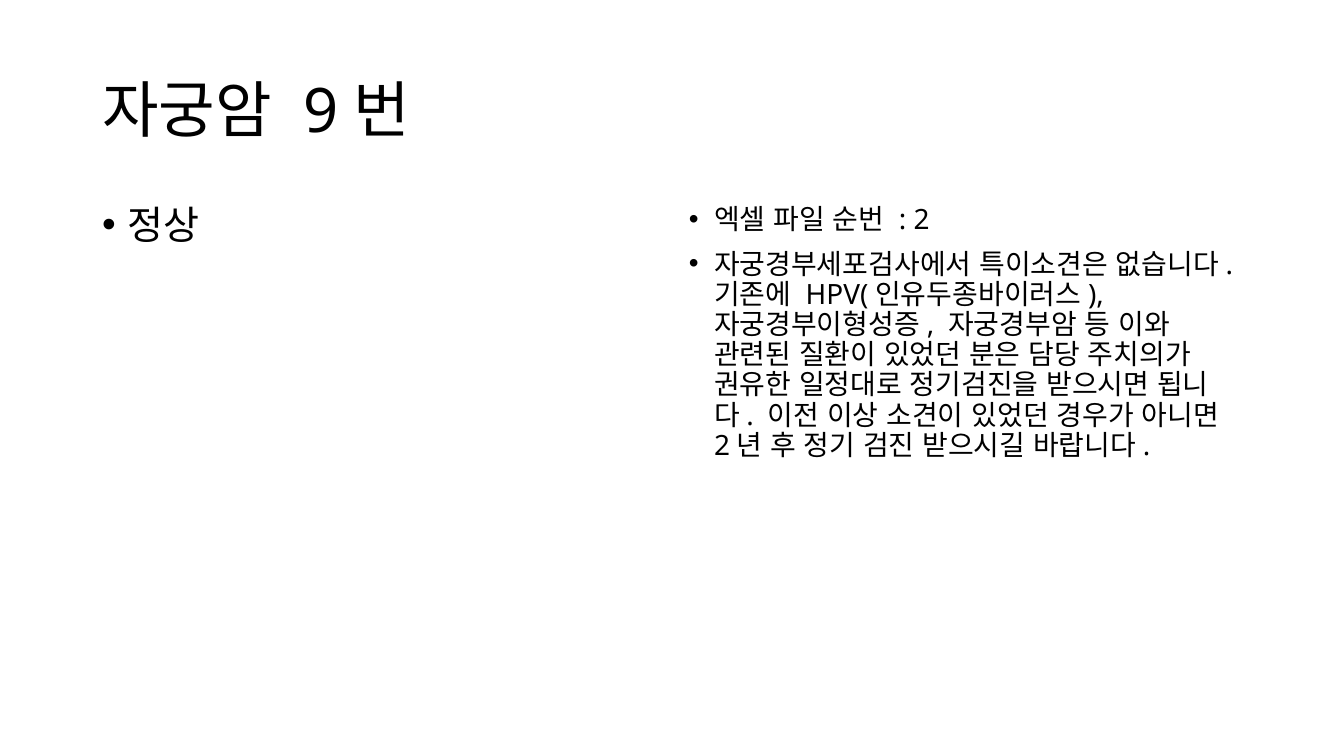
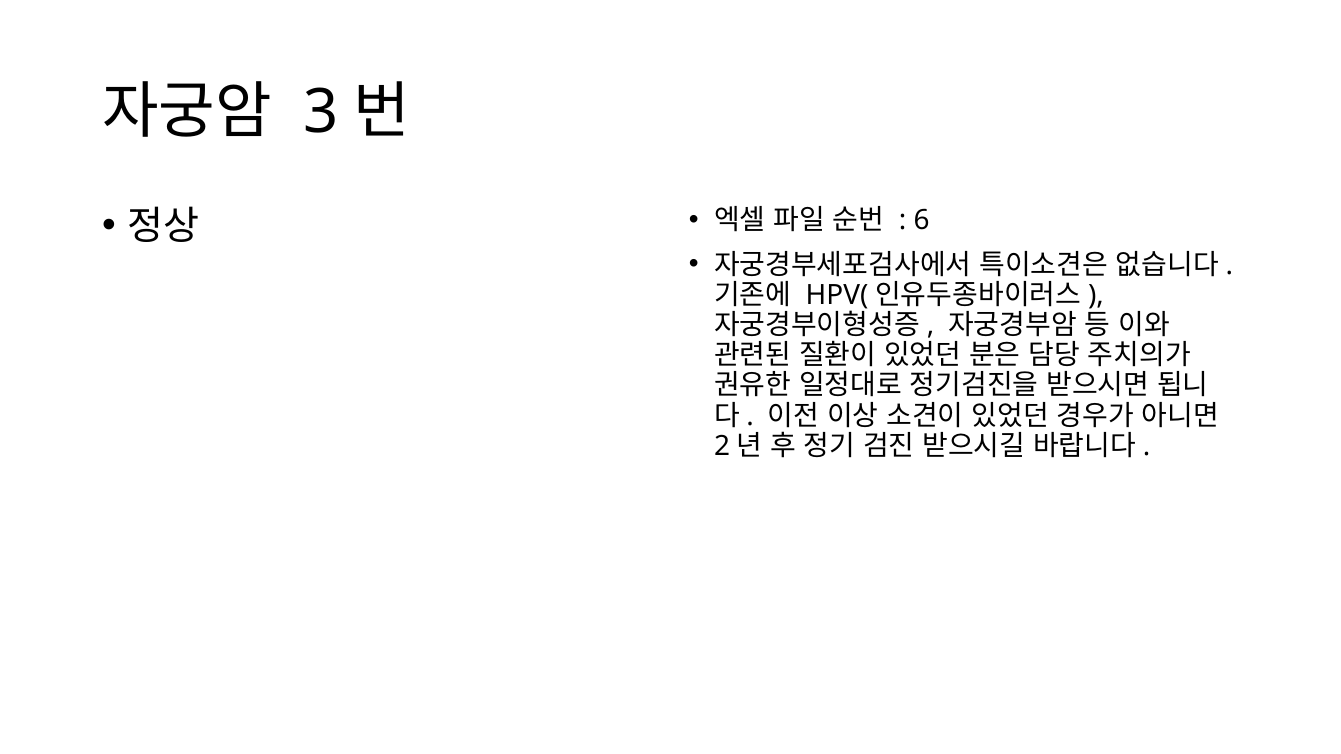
9: 9 -> 3
2 at (922, 221): 2 -> 6
